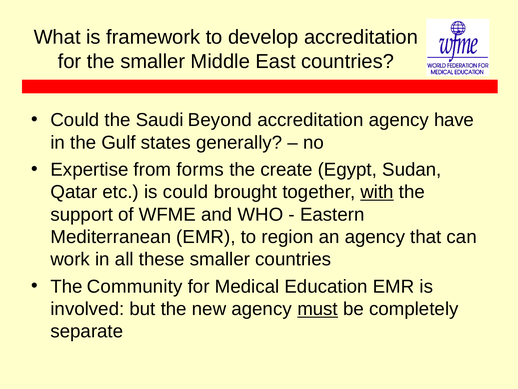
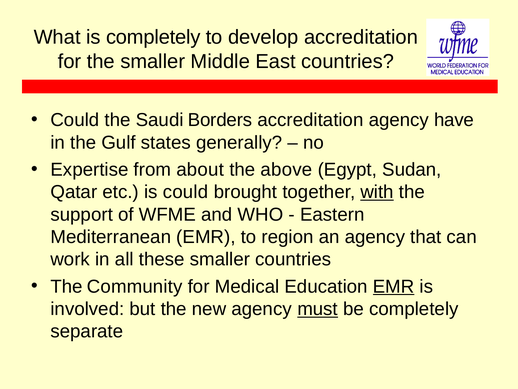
is framework: framework -> completely
Beyond: Beyond -> Borders
forms: forms -> about
create: create -> above
EMR at (394, 286) underline: none -> present
